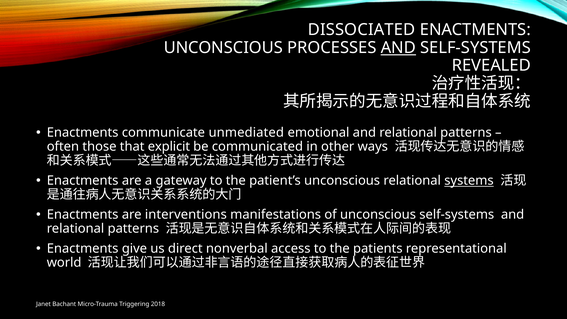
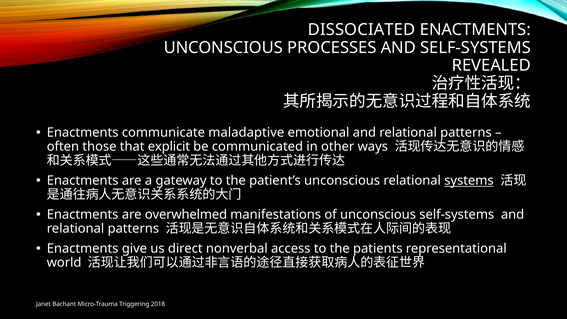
AND at (398, 48) underline: present -> none
unmediated: unmediated -> maladaptive
interventions: interventions -> overwhelmed
